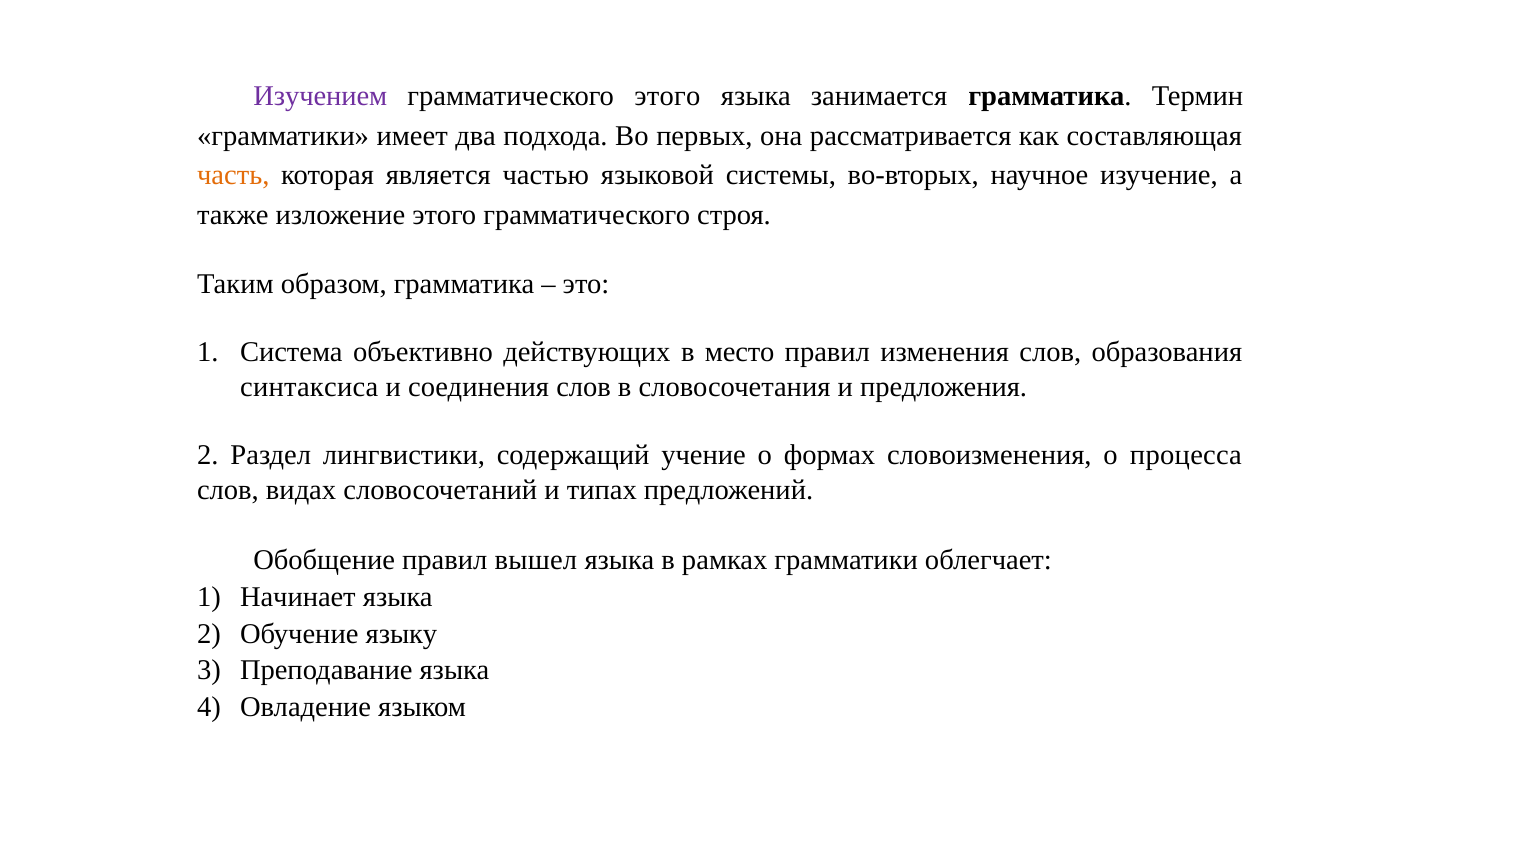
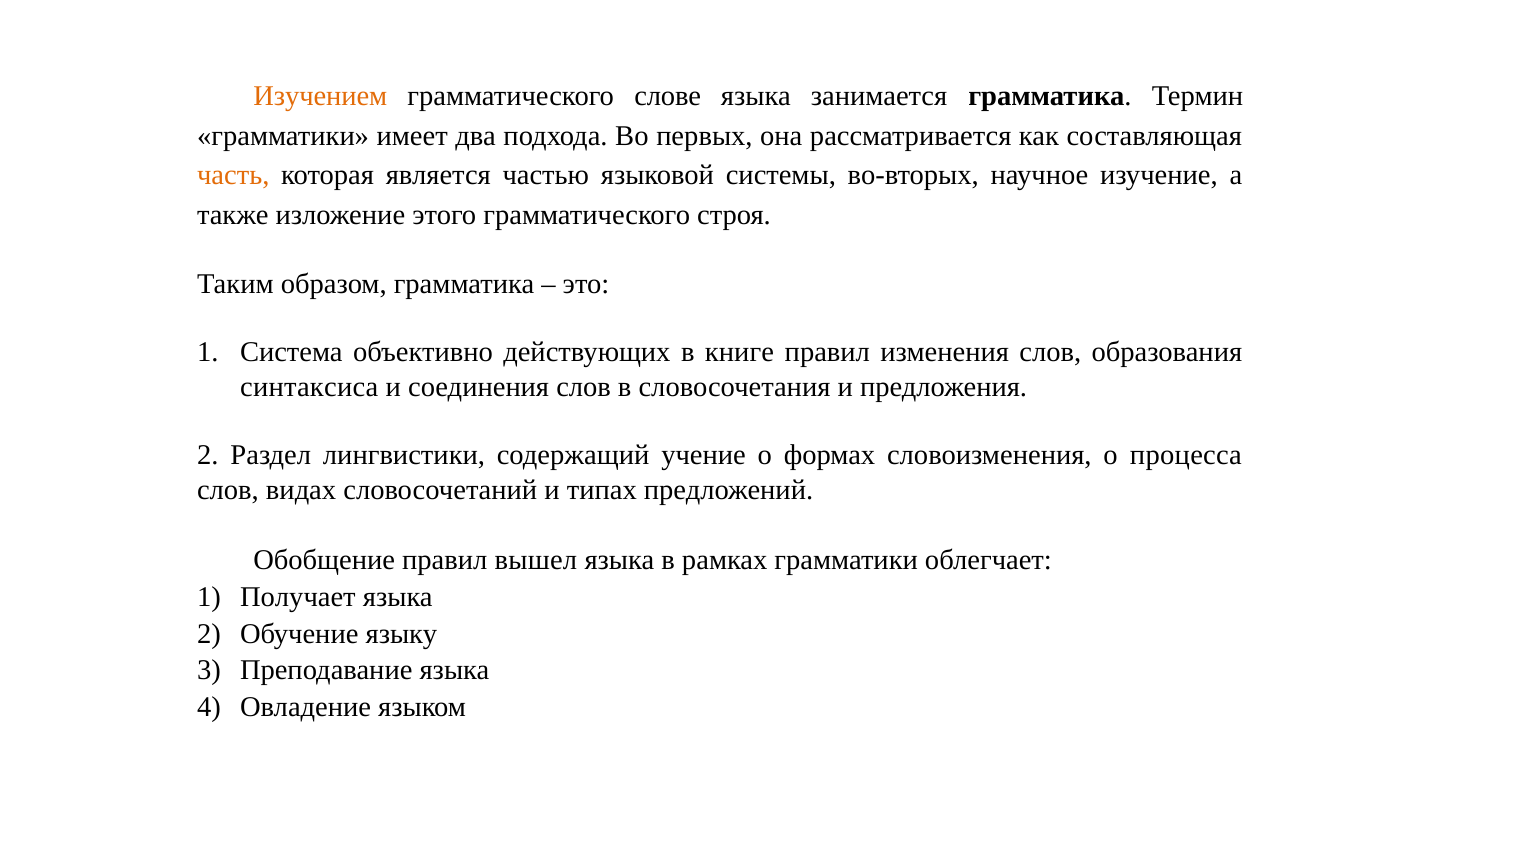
Изучением colour: purple -> orange
грамматического этого: этого -> слове
место: место -> книге
Начинает: Начинает -> Получает
